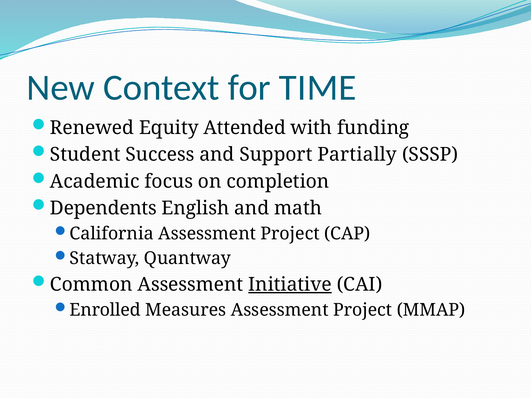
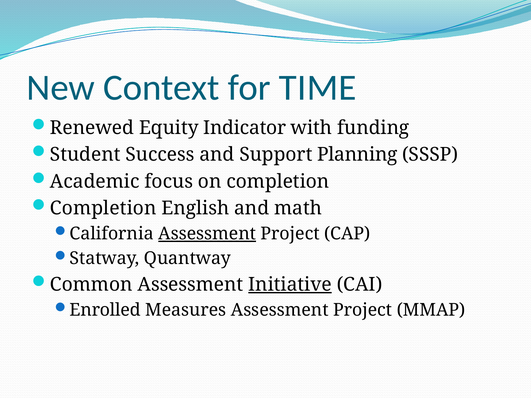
Attended: Attended -> Indicator
Partially: Partially -> Planning
Dependents at (103, 208): Dependents -> Completion
Assessment at (207, 234) underline: none -> present
